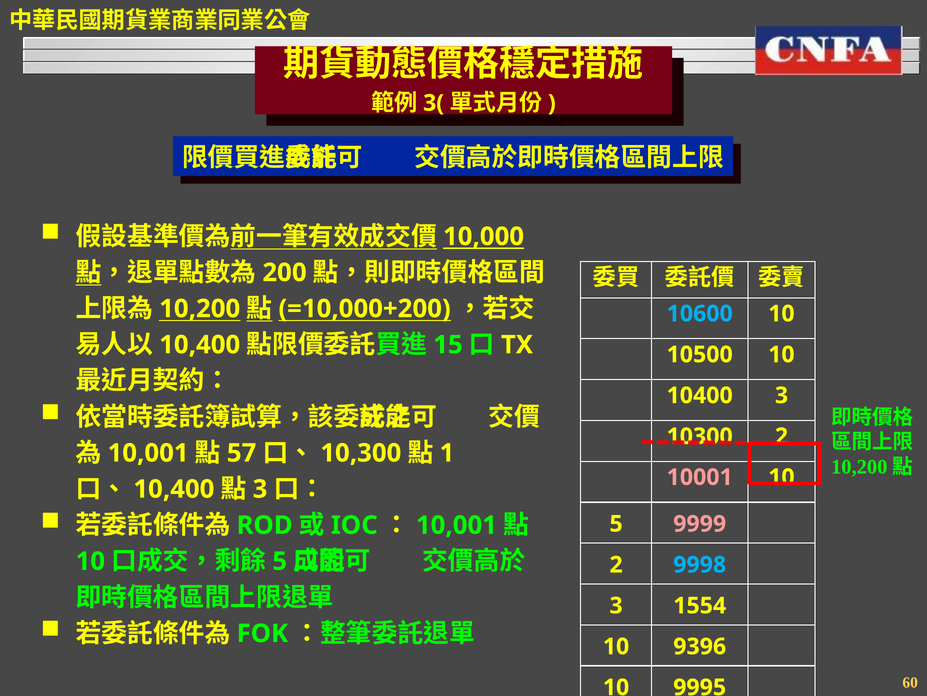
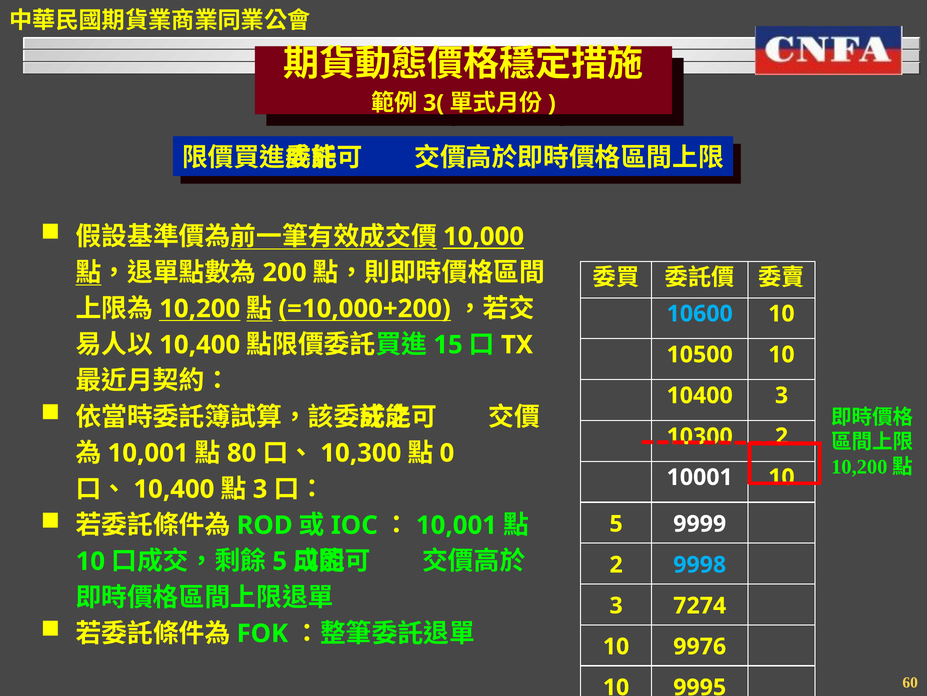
57: 57 -> 80
1: 1 -> 0
10001 colour: pink -> white
9999 colour: pink -> white
1554: 1554 -> 7274
9396: 9396 -> 9976
